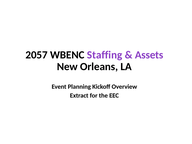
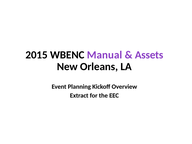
2057: 2057 -> 2015
Staffing: Staffing -> Manual
